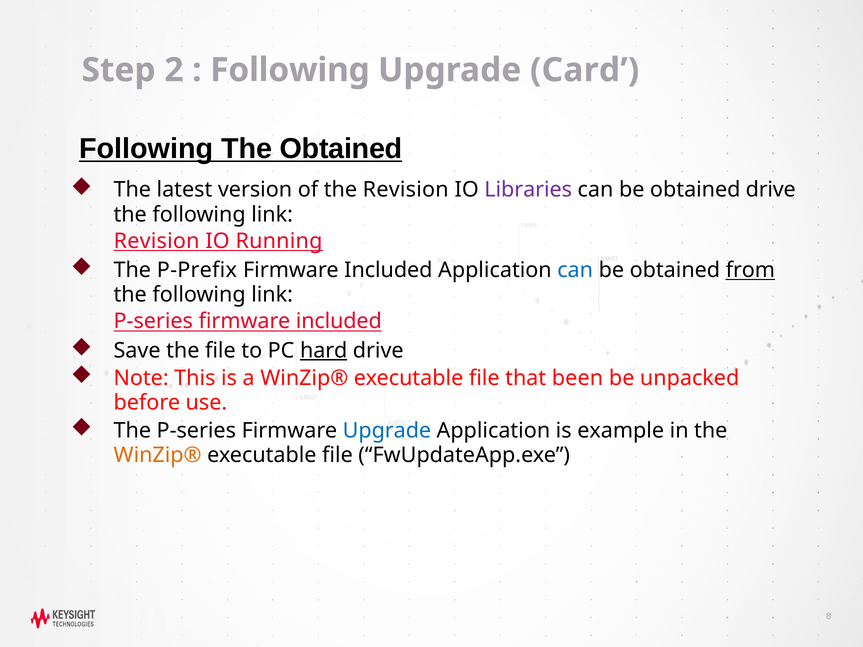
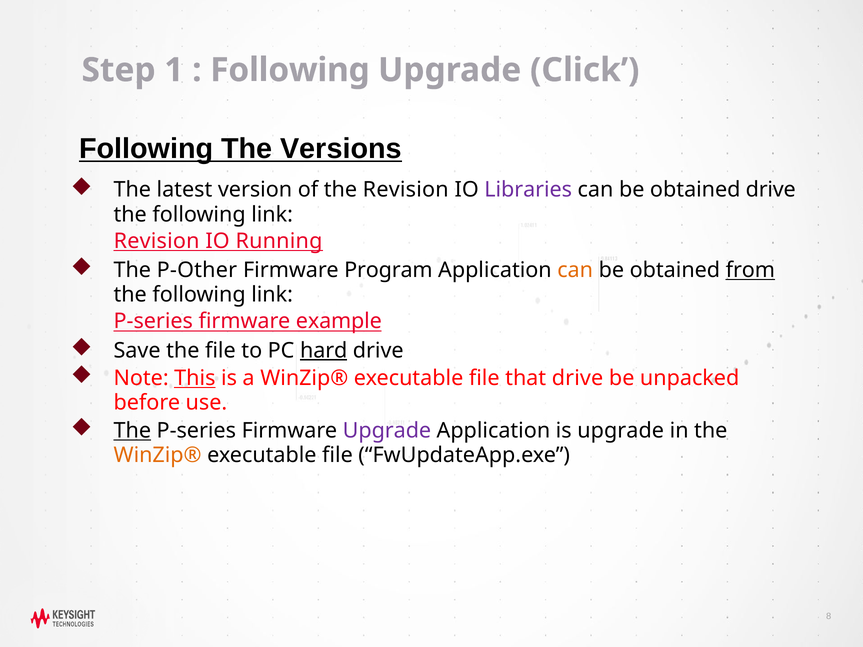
2: 2 -> 1
Card: Card -> Click
The Obtained: Obtained -> Versions
P-Prefix: P-Prefix -> P-Other
Included at (388, 270): Included -> Program
can at (575, 270) colour: blue -> orange
P-series firmware included: included -> example
This underline: none -> present
that been: been -> drive
The at (132, 431) underline: none -> present
Upgrade at (387, 431) colour: blue -> purple
is example: example -> upgrade
